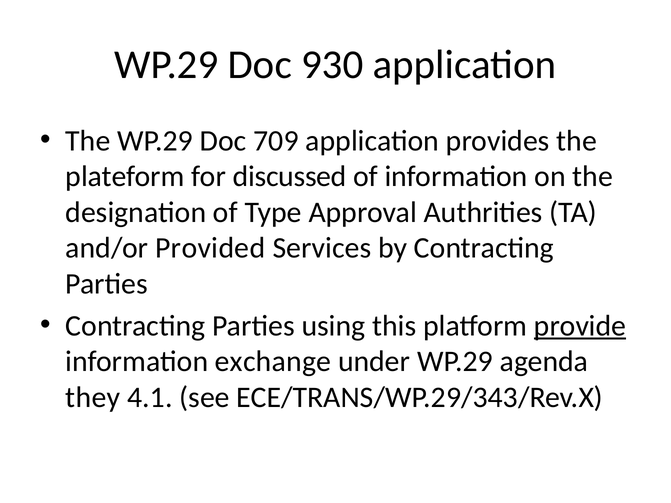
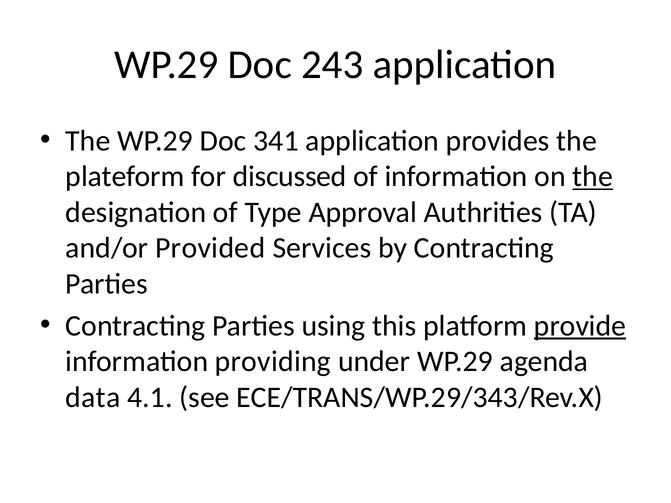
930: 930 -> 243
709: 709 -> 341
the at (593, 177) underline: none -> present
exchange: exchange -> providing
they: they -> data
